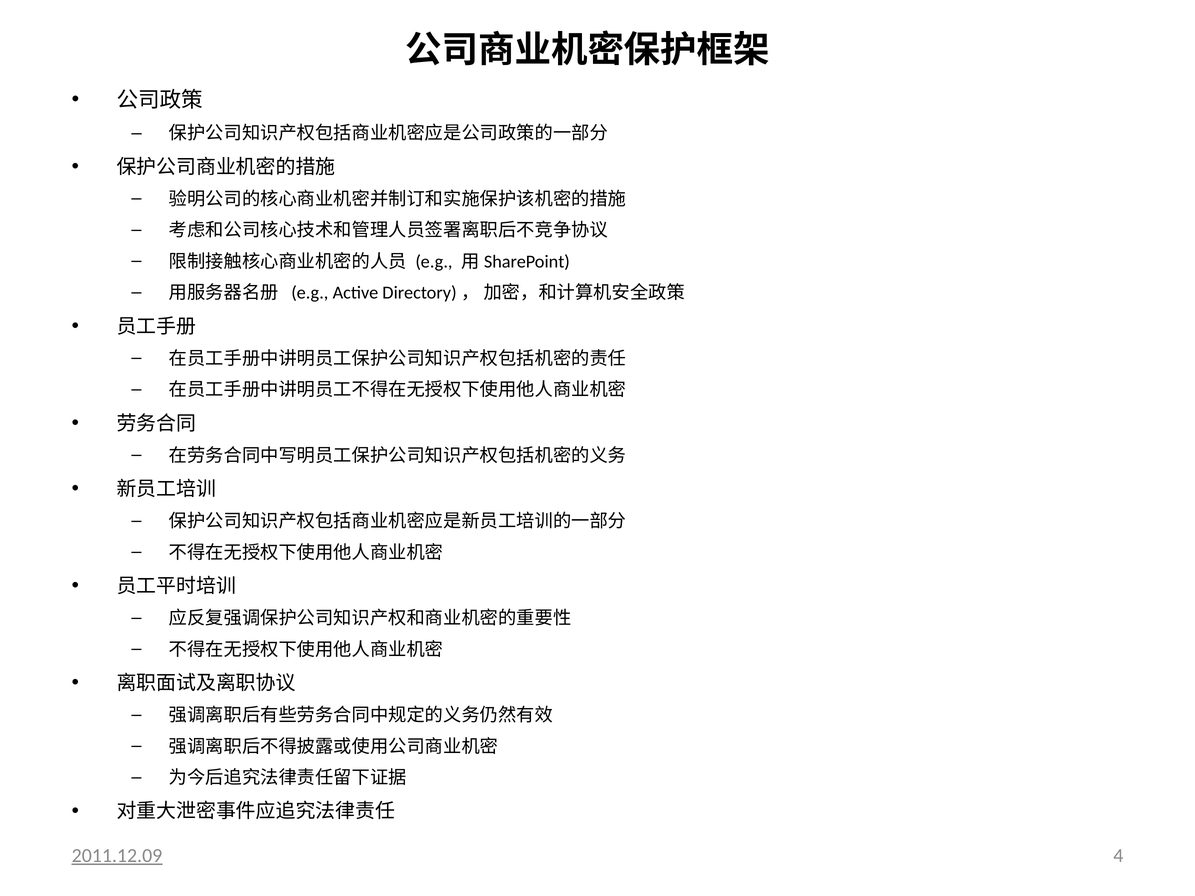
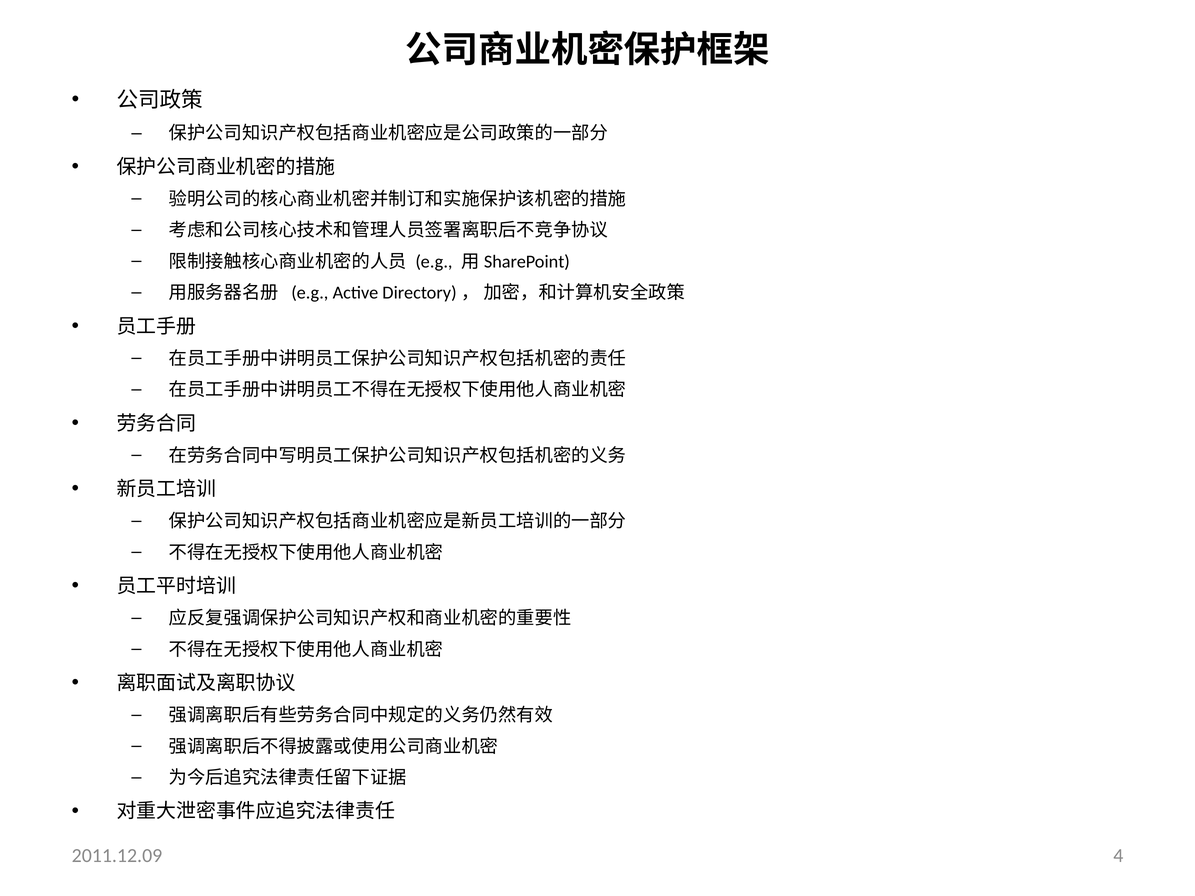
2011.12.09 underline: present -> none
